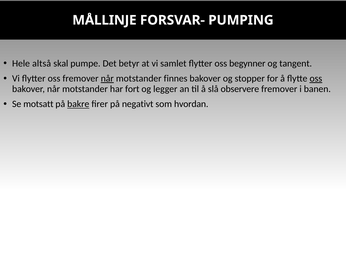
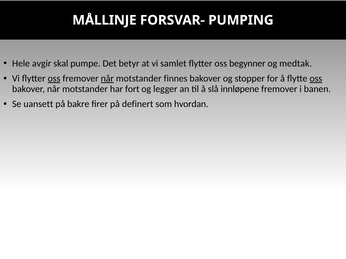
altså: altså -> avgir
tangent: tangent -> medtak
oss at (54, 79) underline: none -> present
observere: observere -> innløpene
motsatt: motsatt -> uansett
bakre underline: present -> none
negativt: negativt -> definert
